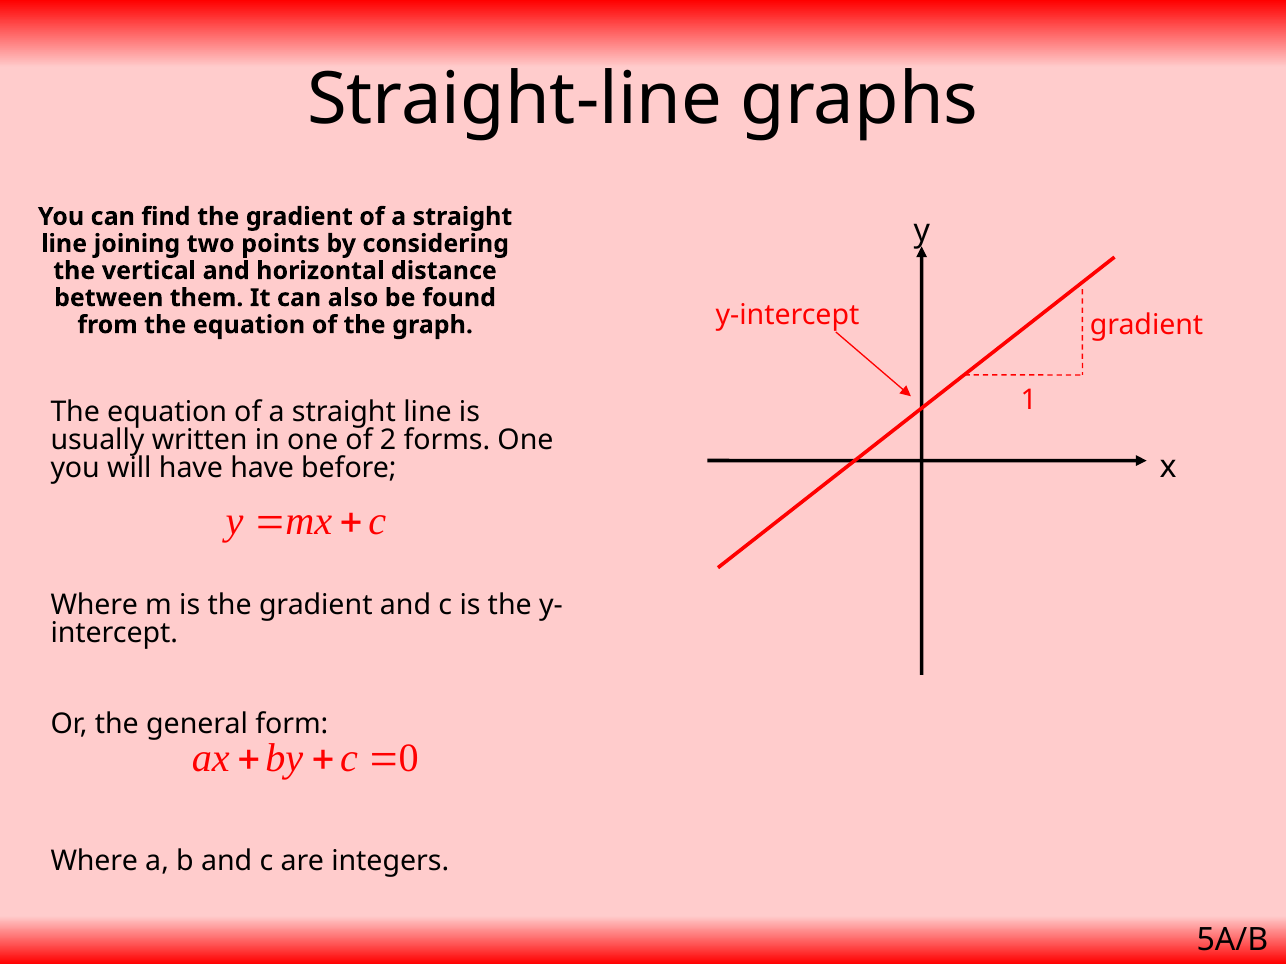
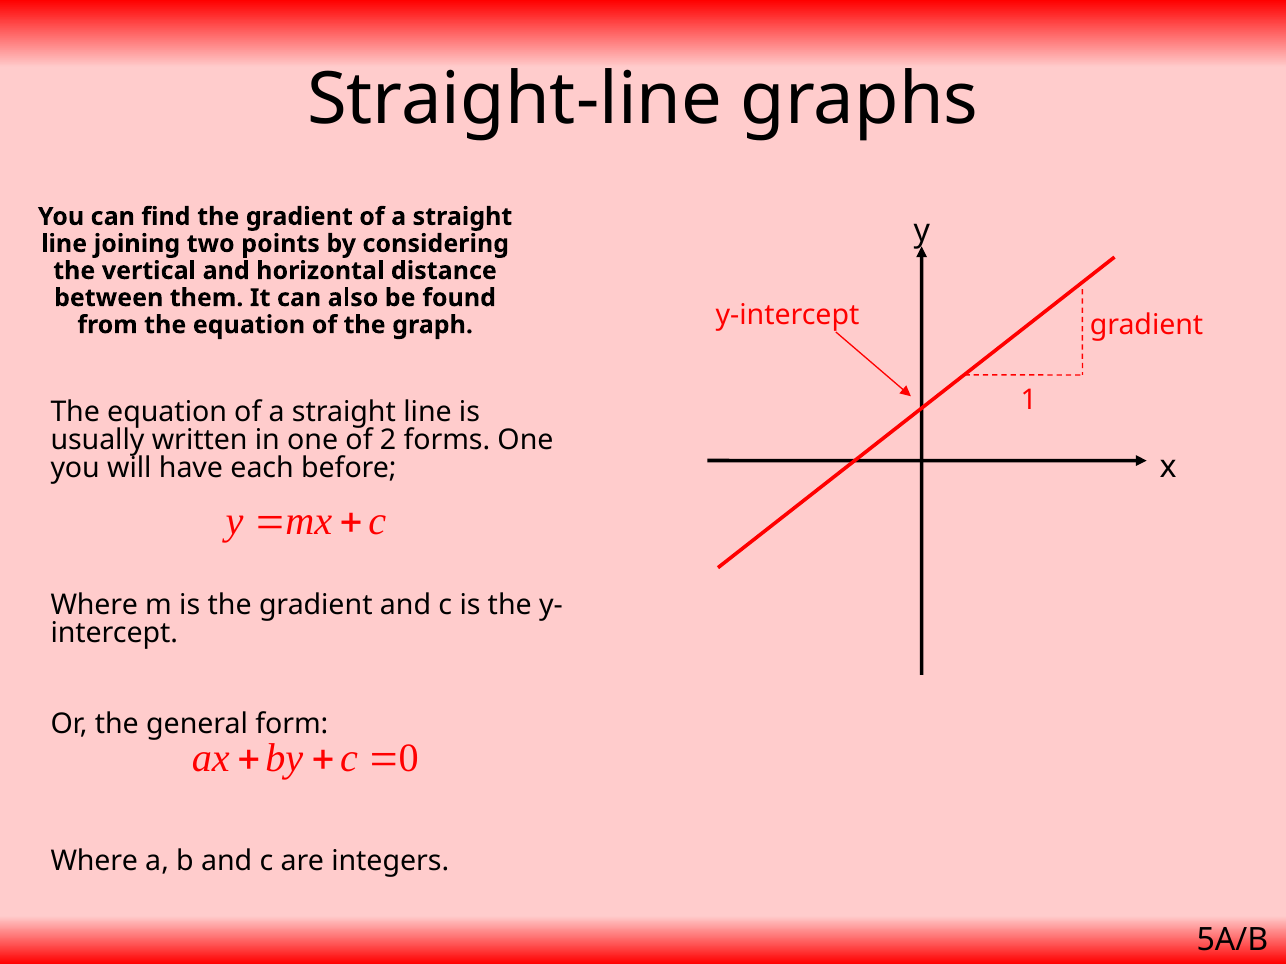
have have: have -> each
